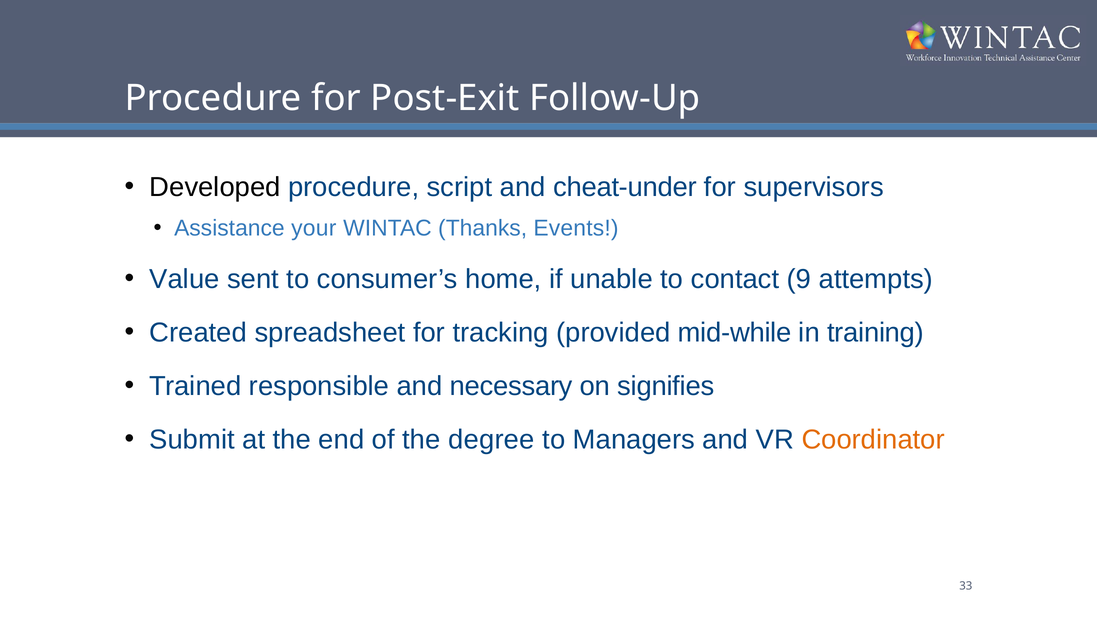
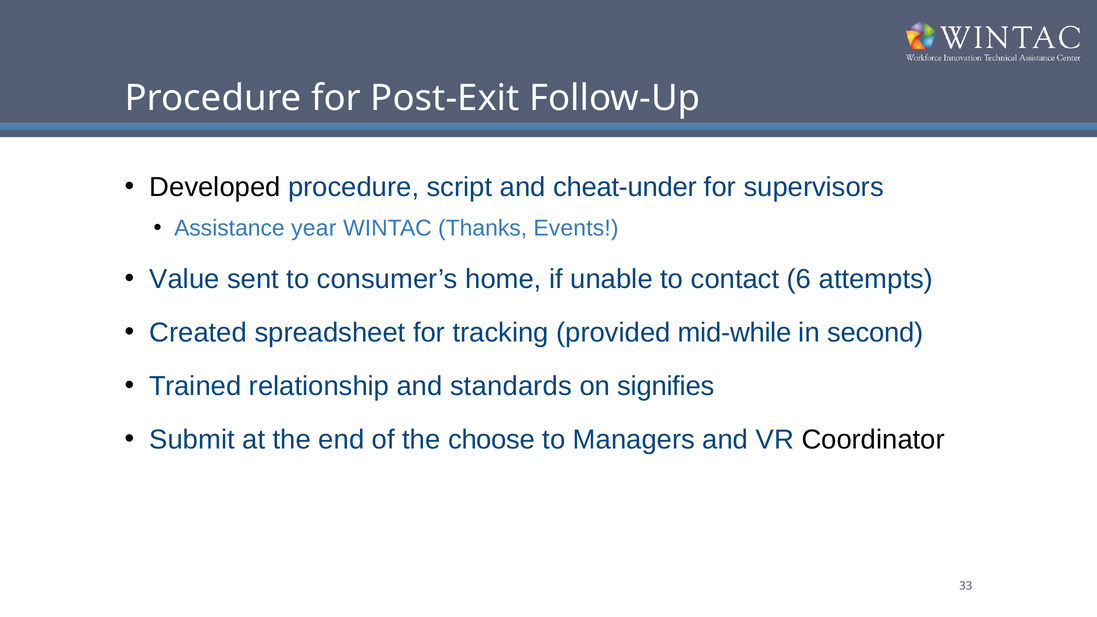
your: your -> year
9: 9 -> 6
training: training -> second
responsible: responsible -> relationship
necessary: necessary -> standards
degree: degree -> choose
Coordinator colour: orange -> black
